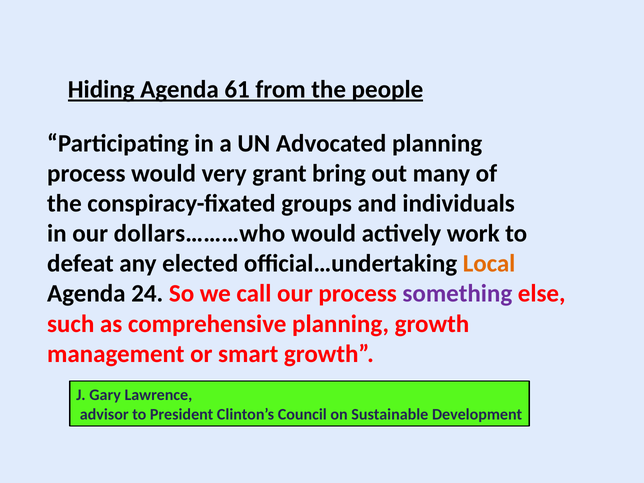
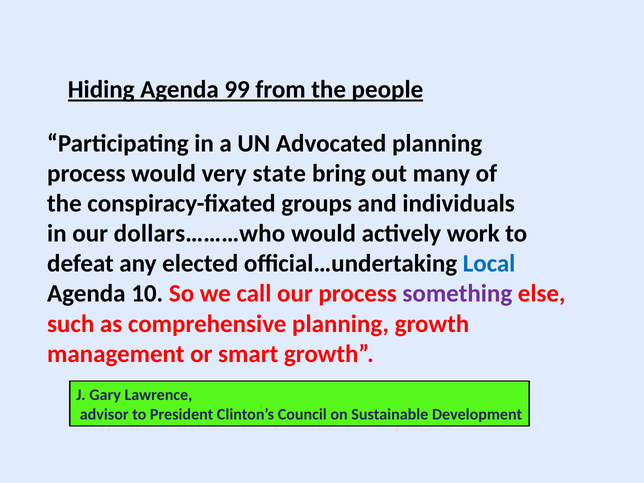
61: 61 -> 99
grant: grant -> state
Local colour: orange -> blue
24: 24 -> 10
